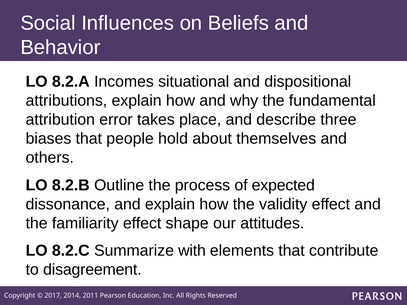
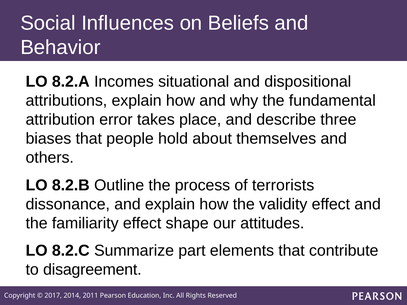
expected: expected -> terrorists
with: with -> part
